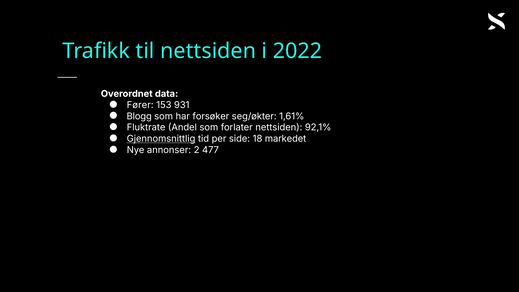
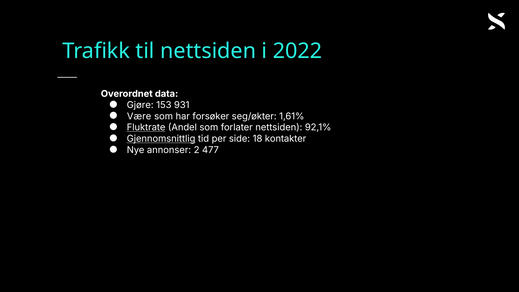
Fører: Fører -> Gjøre
Blogg: Blogg -> Være
Fluktrate underline: none -> present
markedet: markedet -> kontakter
